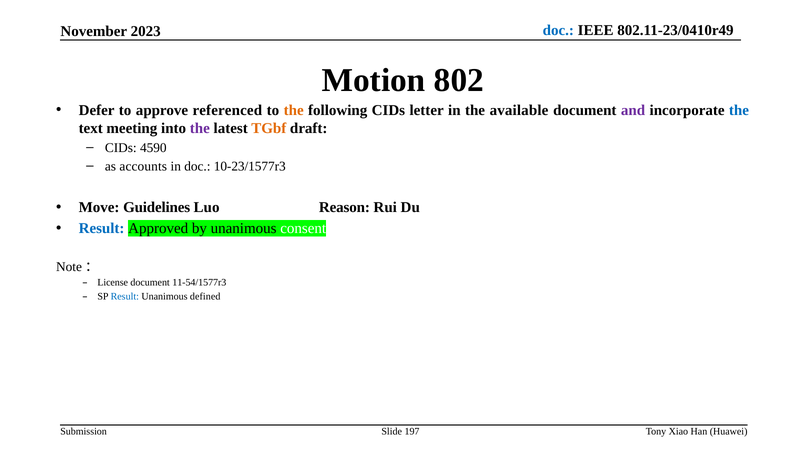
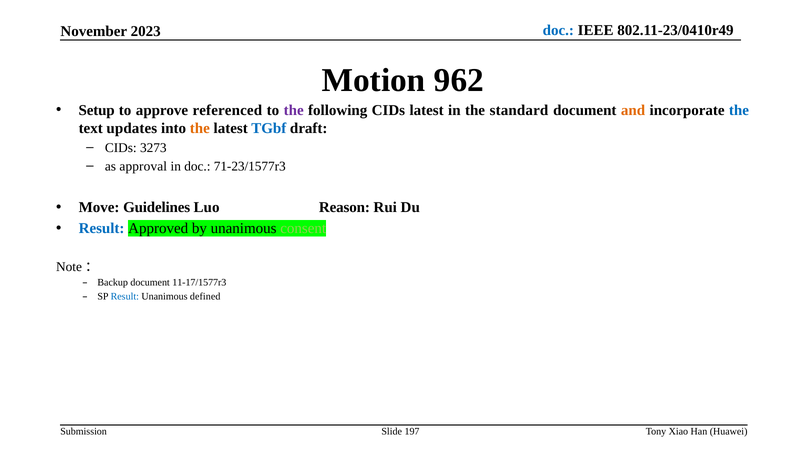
802: 802 -> 962
Defer: Defer -> Setup
the at (294, 110) colour: orange -> purple
CIDs letter: letter -> latest
available: available -> standard
and colour: purple -> orange
meeting: meeting -> updates
the at (200, 128) colour: purple -> orange
TGbf colour: orange -> blue
4590: 4590 -> 3273
accounts: accounts -> approval
10-23/1577r3: 10-23/1577r3 -> 71-23/1577r3
consent colour: white -> light green
License: License -> Backup
11-54/1577r3: 11-54/1577r3 -> 11-17/1577r3
